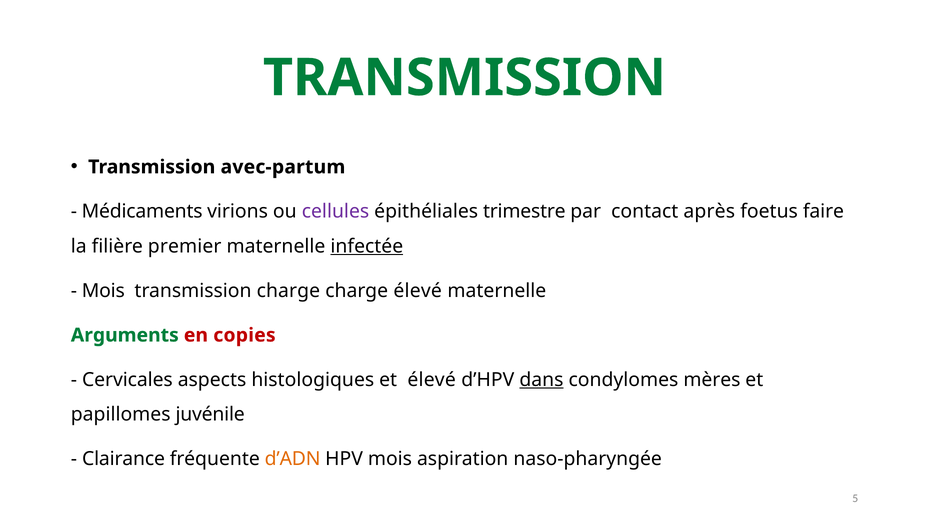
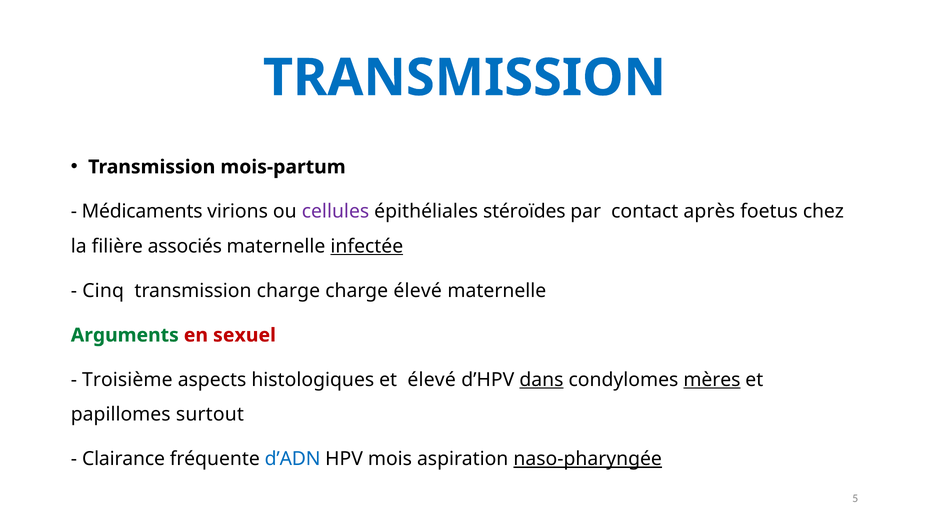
TRANSMISSION at (464, 78) colour: green -> blue
avec-partum: avec-partum -> mois-partum
trimestre: trimestre -> stéroïdes
faire: faire -> chez
premier: premier -> associés
Mois at (103, 291): Mois -> Cinq
copies: copies -> sexuel
Cervicales: Cervicales -> Troisième
mères underline: none -> present
juvénile: juvénile -> surtout
d’ADN colour: orange -> blue
naso-pharyngée underline: none -> present
